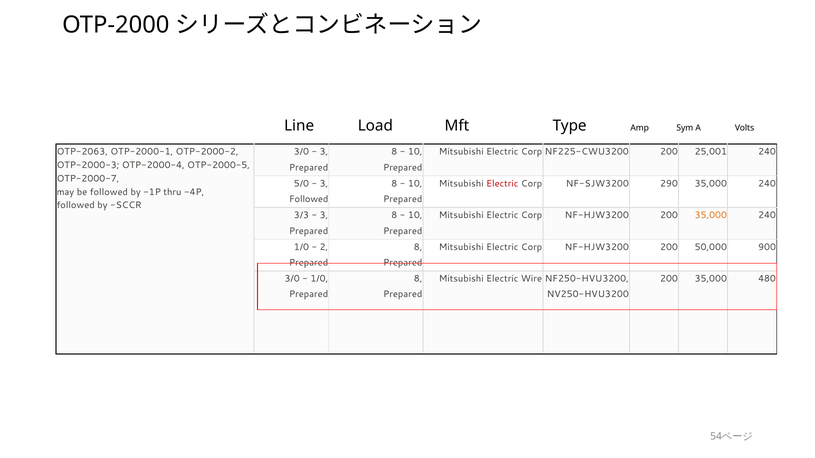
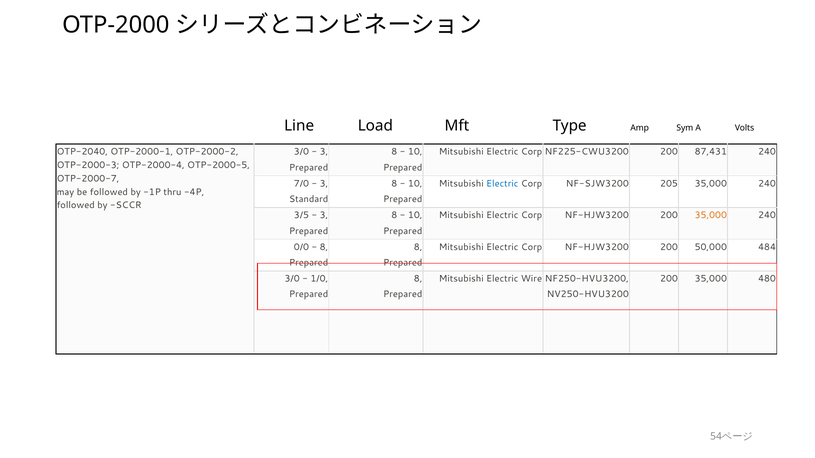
OTP-2063: OTP-2063 -> OTP-2040
25,001: 25,001 -> 87,431
5/0: 5/0 -> 7/0
Electric at (502, 184) colour: red -> blue
290: 290 -> 205
Followed at (309, 199): Followed -> Standard
3/3: 3/3 -> 3/5
1/0 at (301, 247): 1/0 -> 0/0
2 at (324, 247): 2 -> 8
900: 900 -> 484
